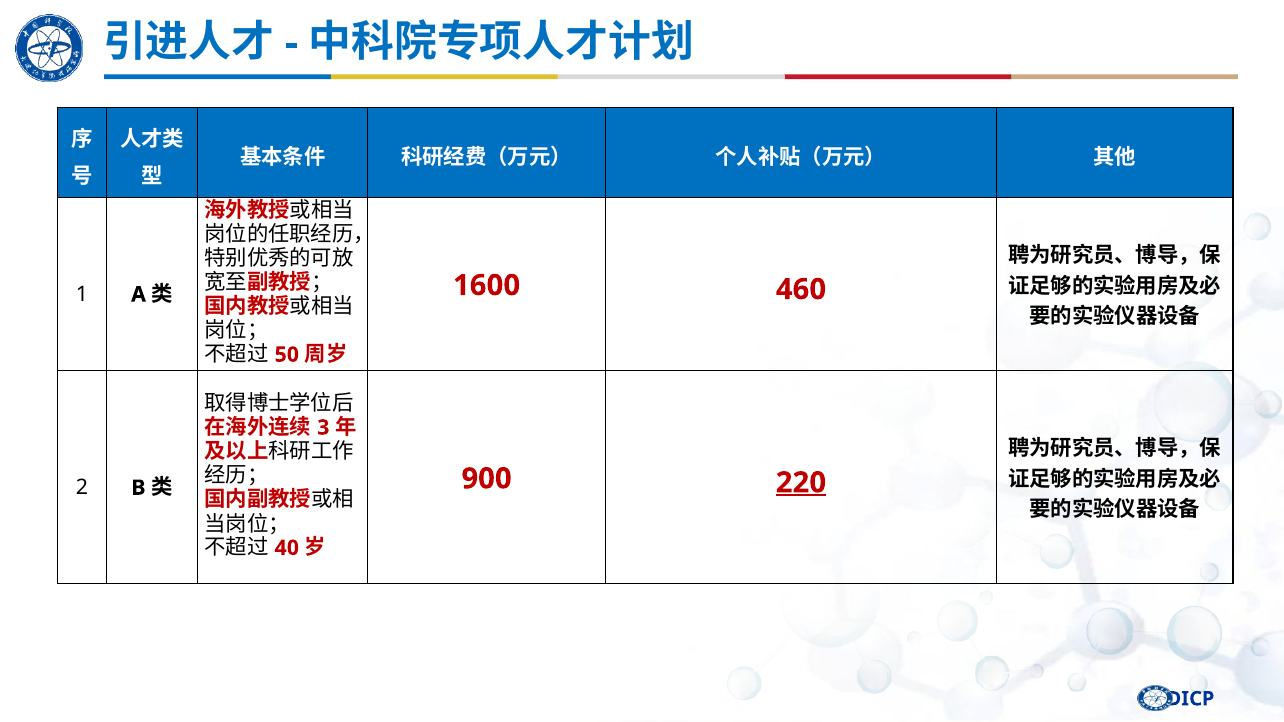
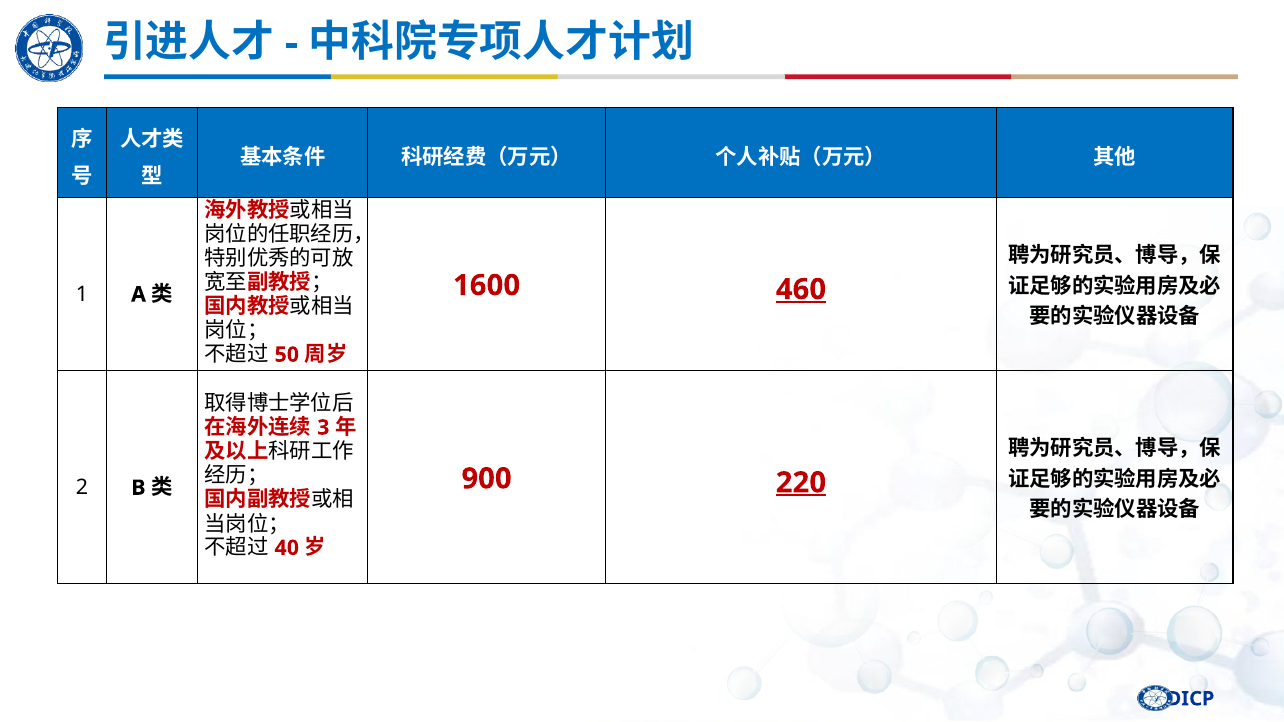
460 underline: none -> present
